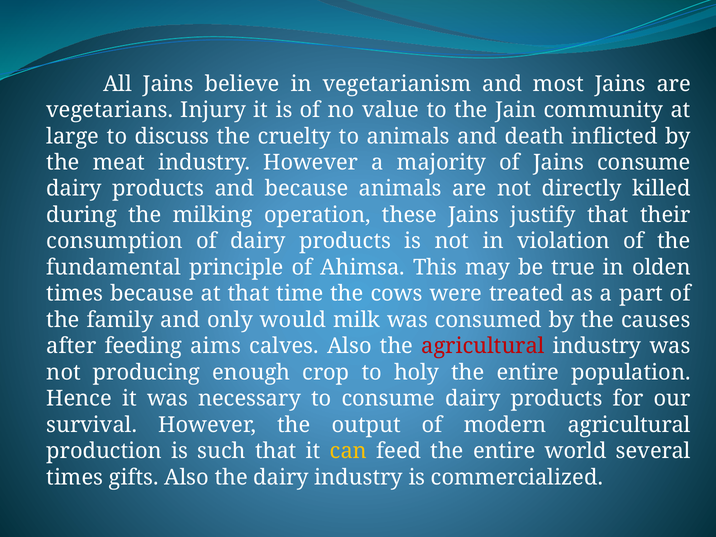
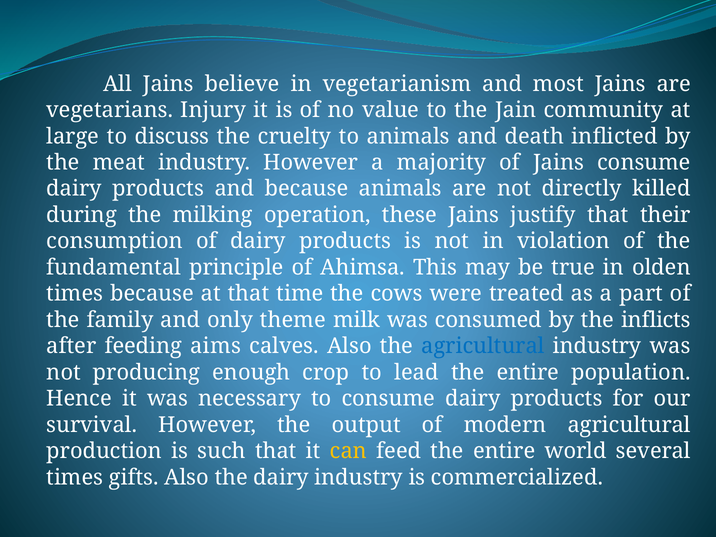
would: would -> theme
causes: causes -> inflicts
agricultural at (483, 346) colour: red -> blue
holy: holy -> lead
